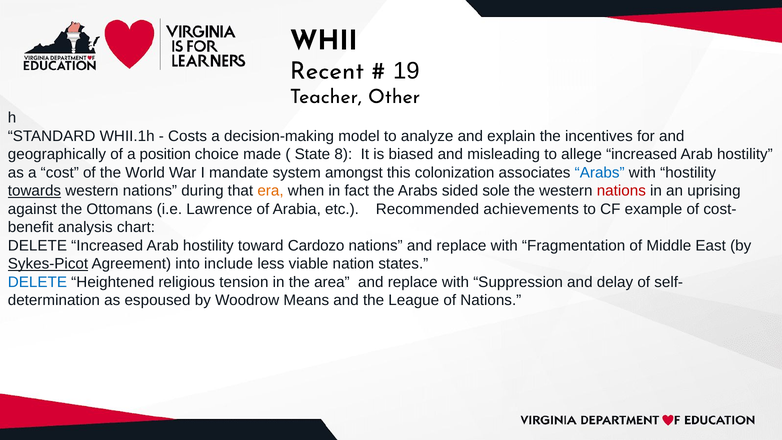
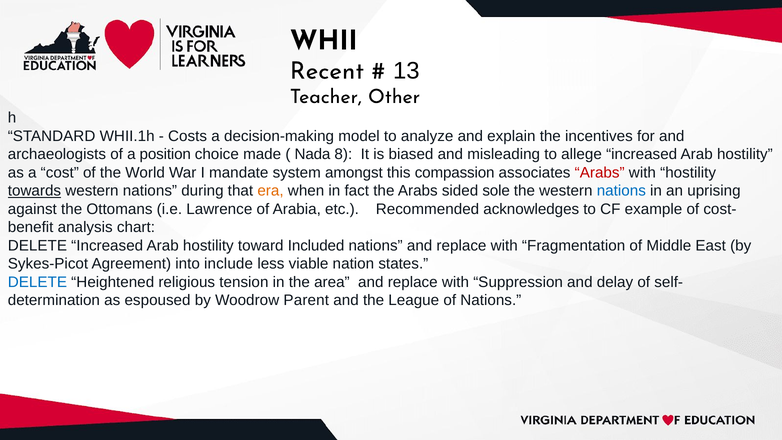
19: 19 -> 13
geographically: geographically -> archaeologists
State: State -> Nada
colonization: colonization -> compassion
Arabs at (600, 173) colour: blue -> red
nations at (621, 191) colour: red -> blue
achievements: achievements -> acknowledges
Cardozo: Cardozo -> Included
Sykes-Picot underline: present -> none
Means: Means -> Parent
